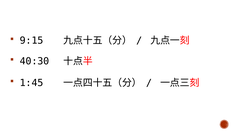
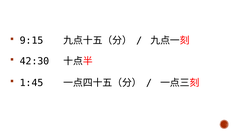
40:30: 40:30 -> 42:30
